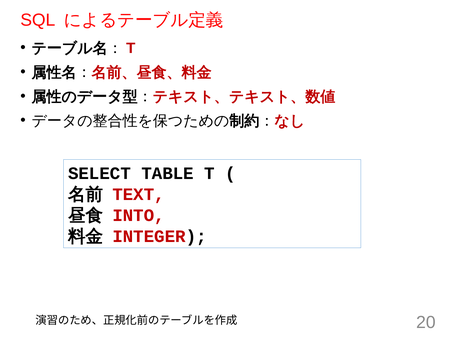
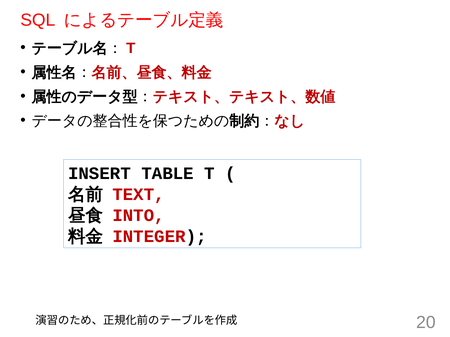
SELECT: SELECT -> INSERT
